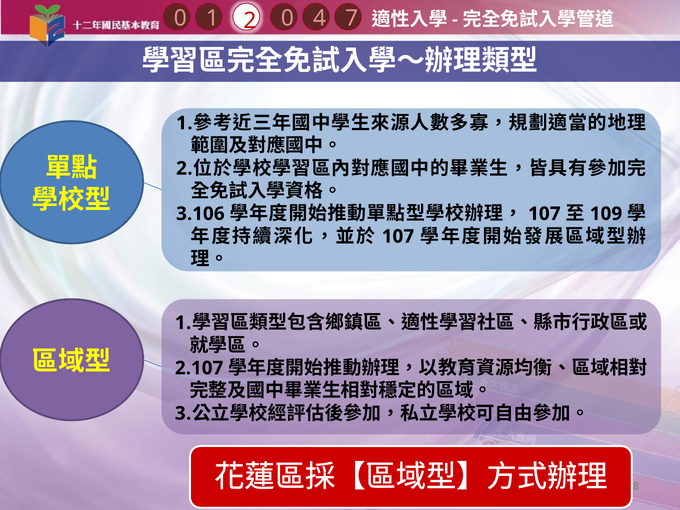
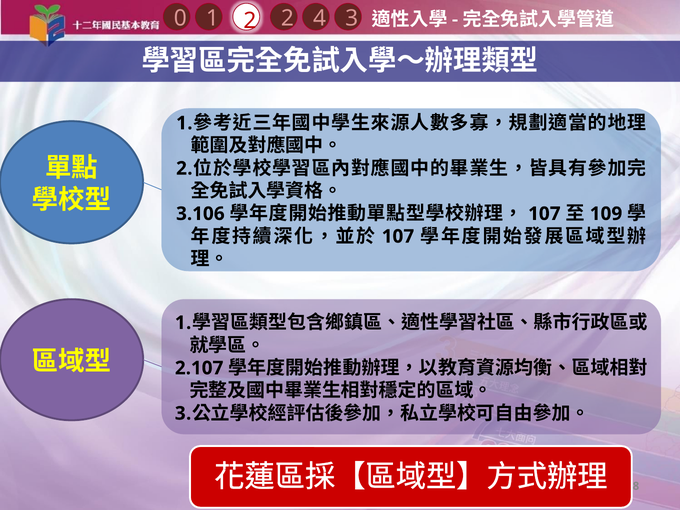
4 7: 7 -> 3
2 0: 0 -> 2
